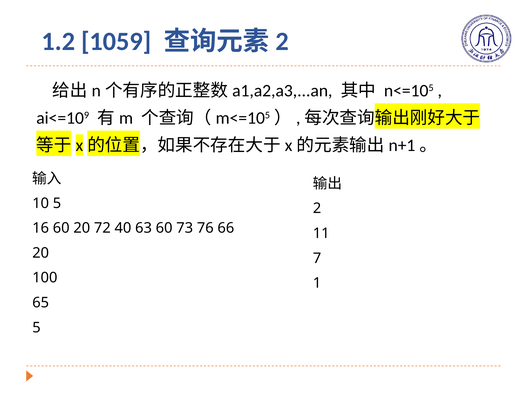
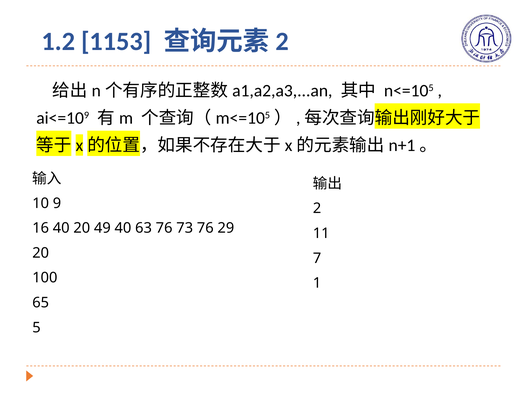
1059: 1059 -> 1153
10 5: 5 -> 9
16 60: 60 -> 40
72: 72 -> 49
63 60: 60 -> 76
66: 66 -> 29
